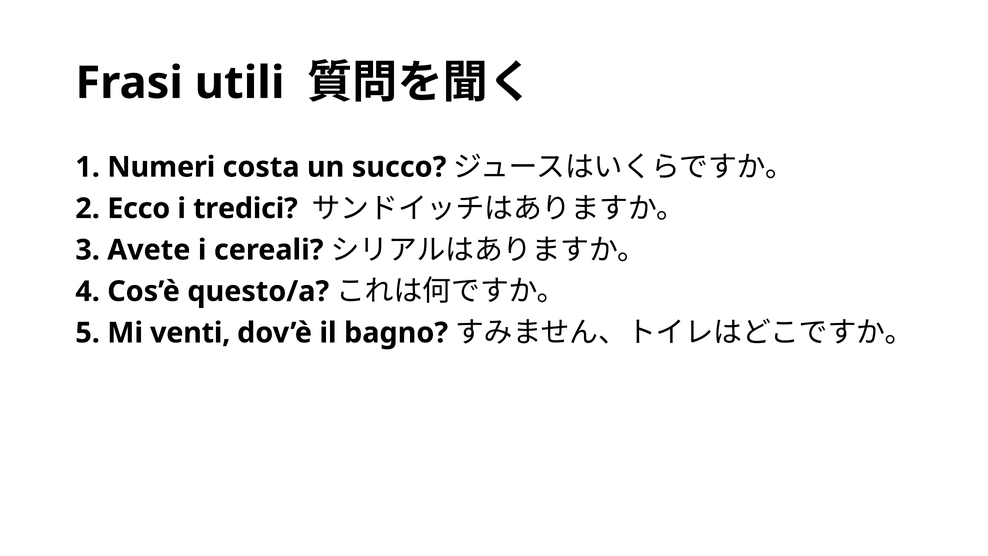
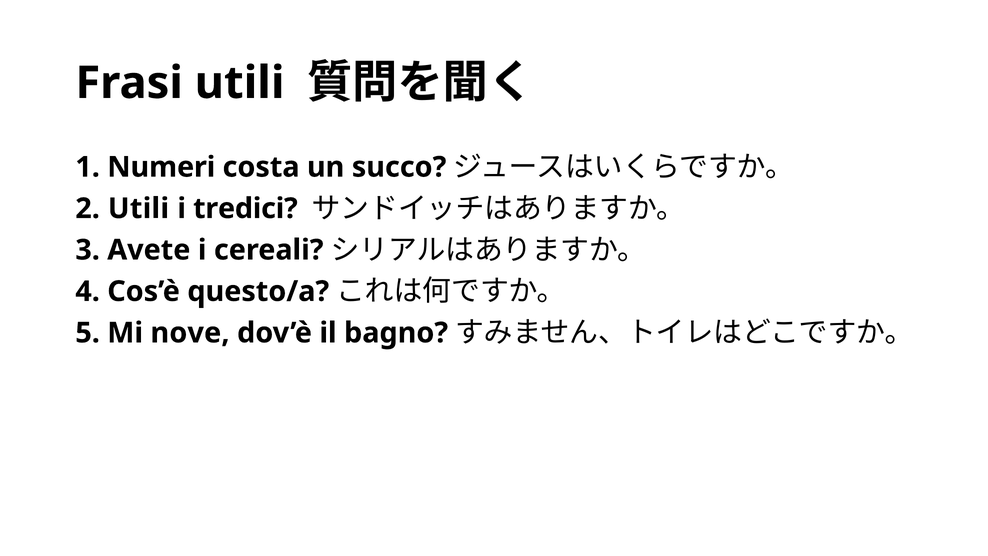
2 Ecco: Ecco -> Utili
venti: venti -> nove
